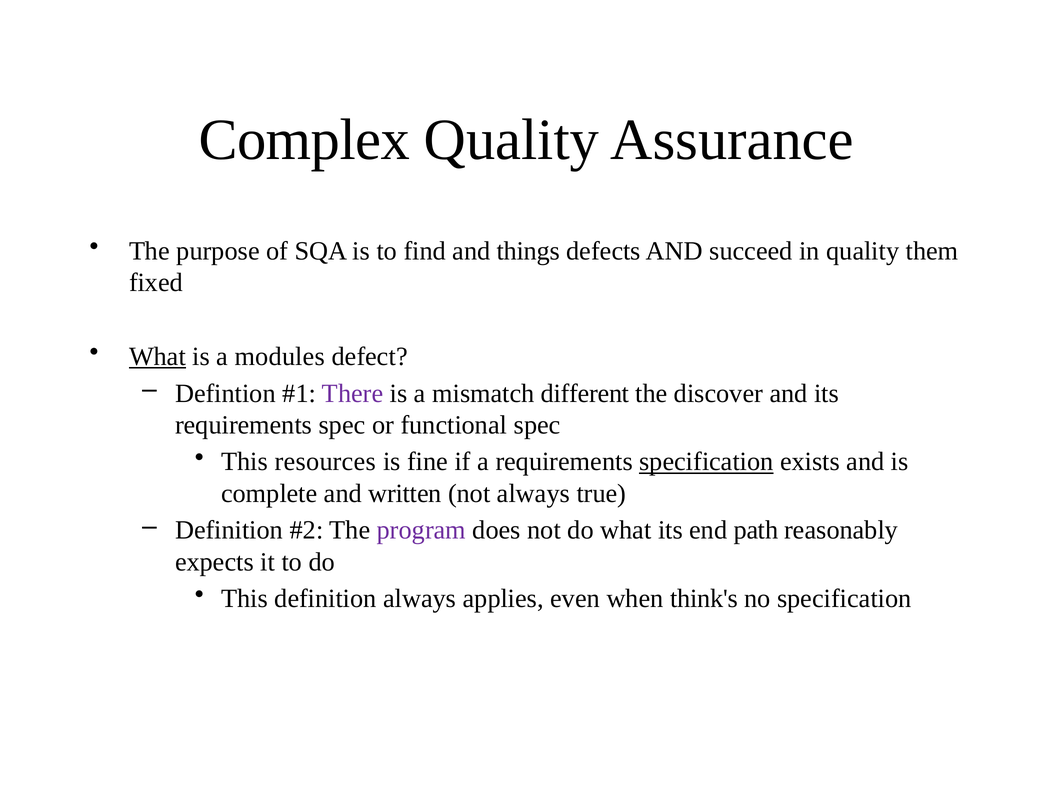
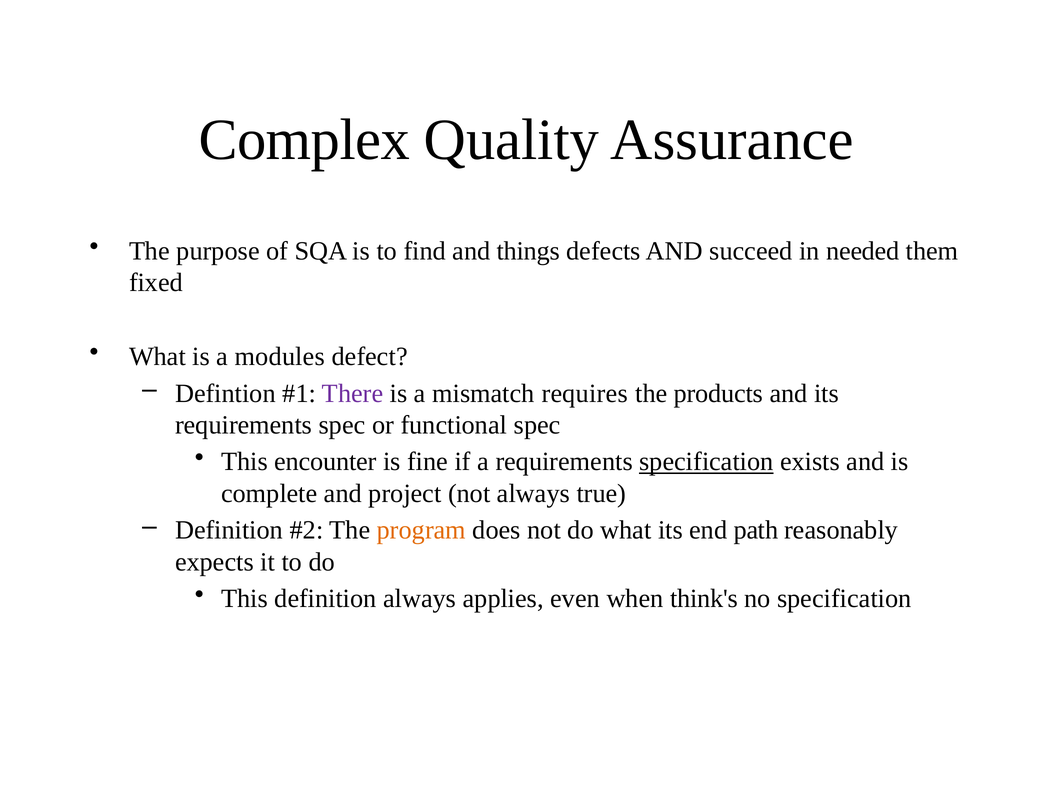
in quality: quality -> needed
What at (157, 356) underline: present -> none
different: different -> requires
discover: discover -> products
resources: resources -> encounter
written: written -> project
program colour: purple -> orange
